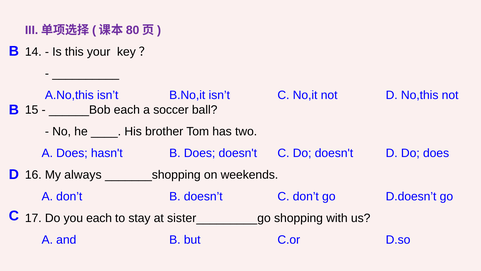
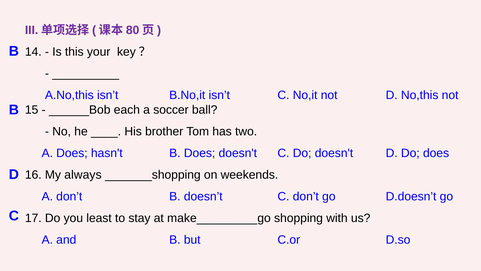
you each: each -> least
sister_________go: sister_________go -> make_________go
